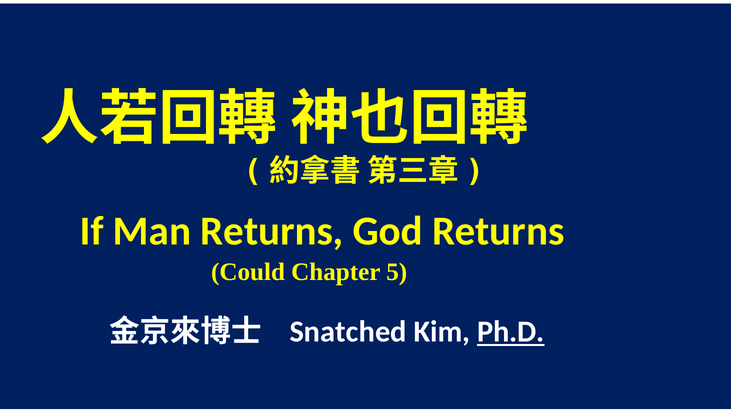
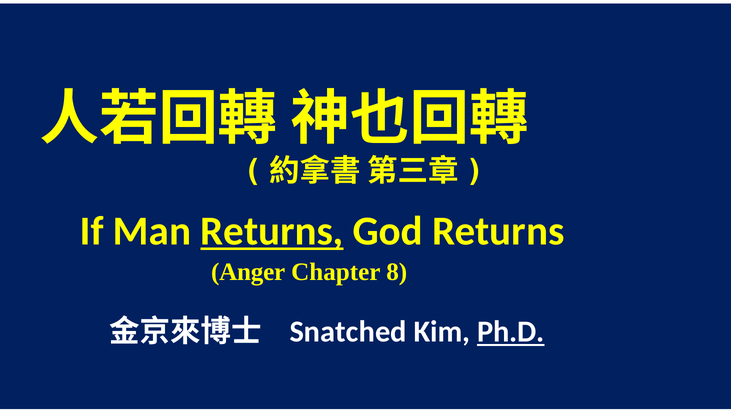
Returns at (272, 231) underline: none -> present
Could: Could -> Anger
5: 5 -> 8
